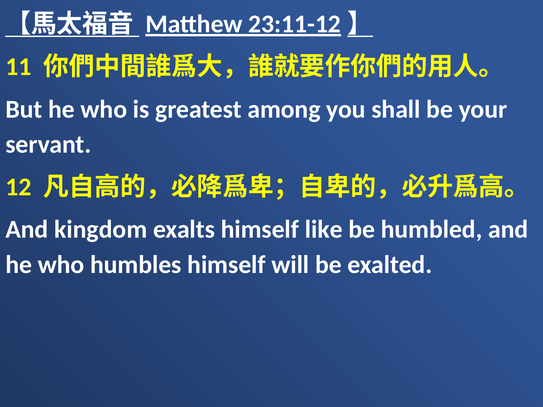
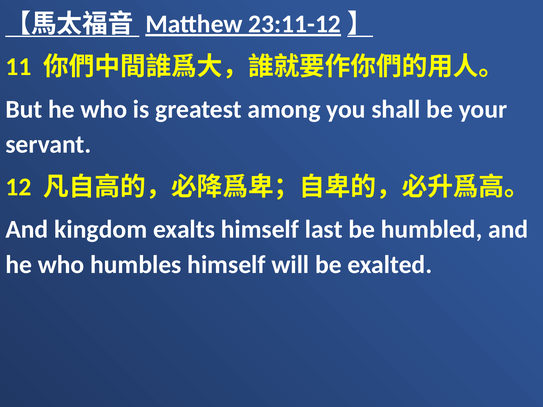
like: like -> last
